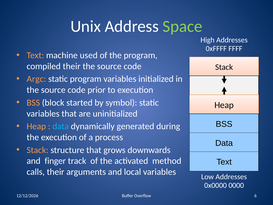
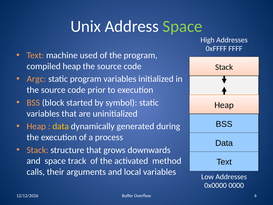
compiled their: their -> heap
data at (61, 126) colour: light blue -> yellow
and finger: finger -> space
